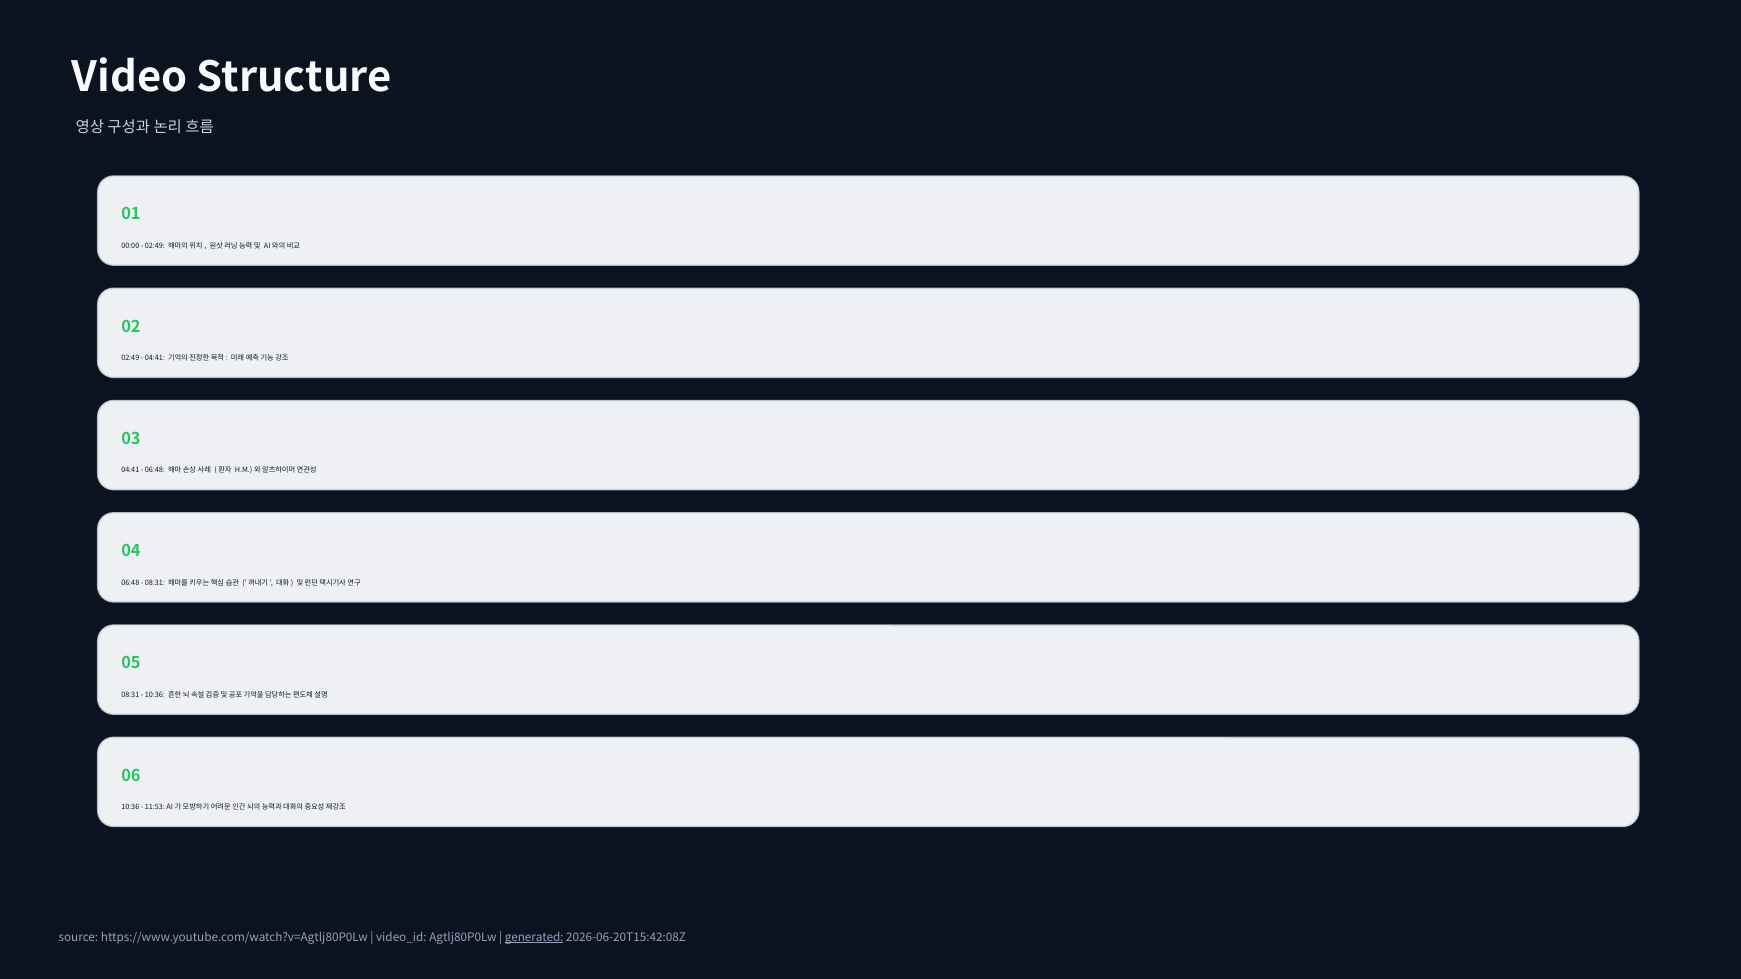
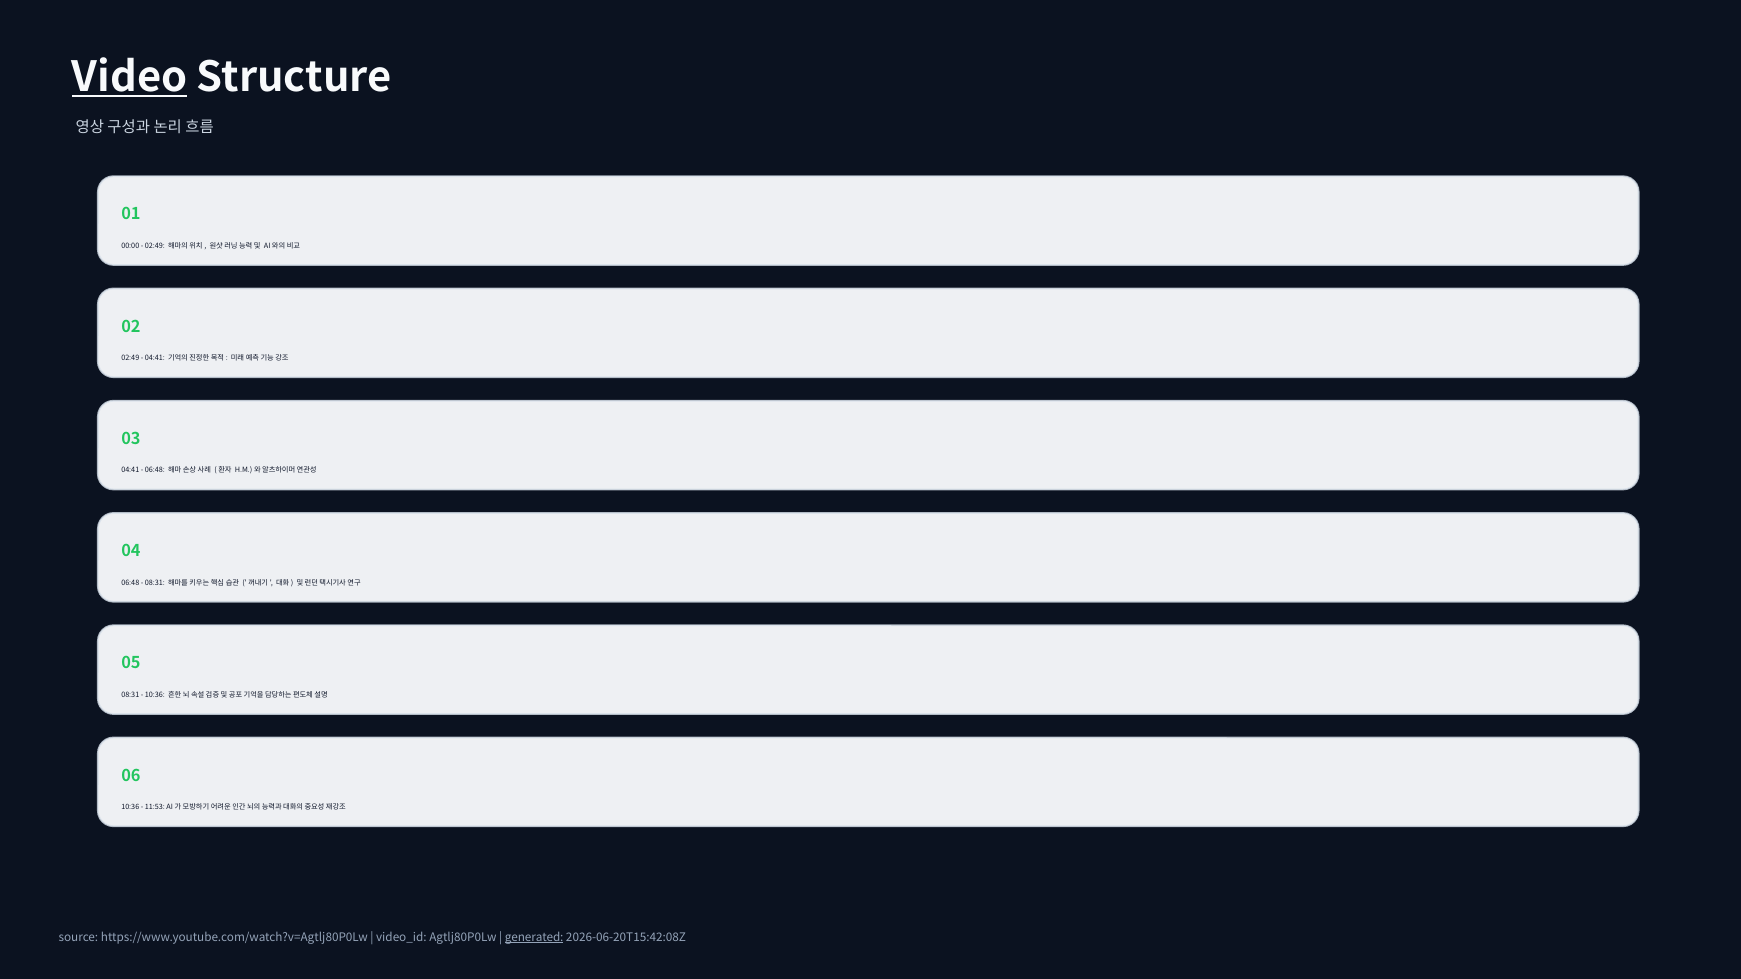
Video underline: none -> present
